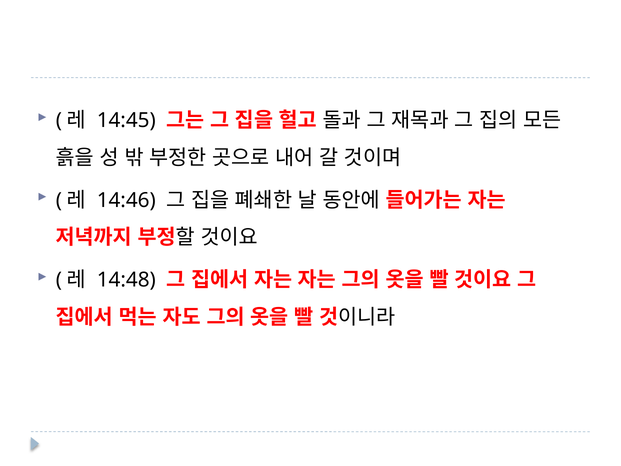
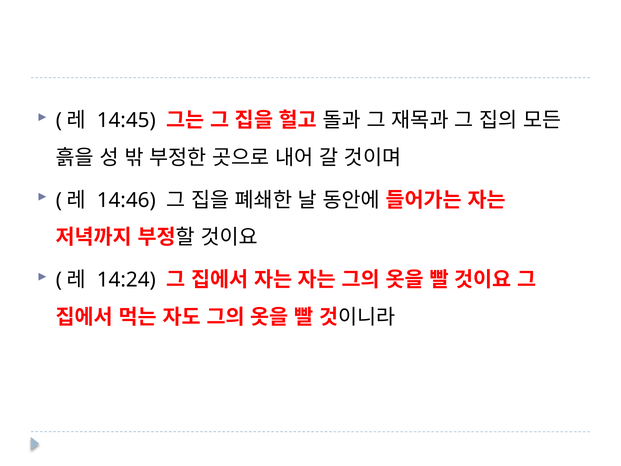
14:48: 14:48 -> 14:24
